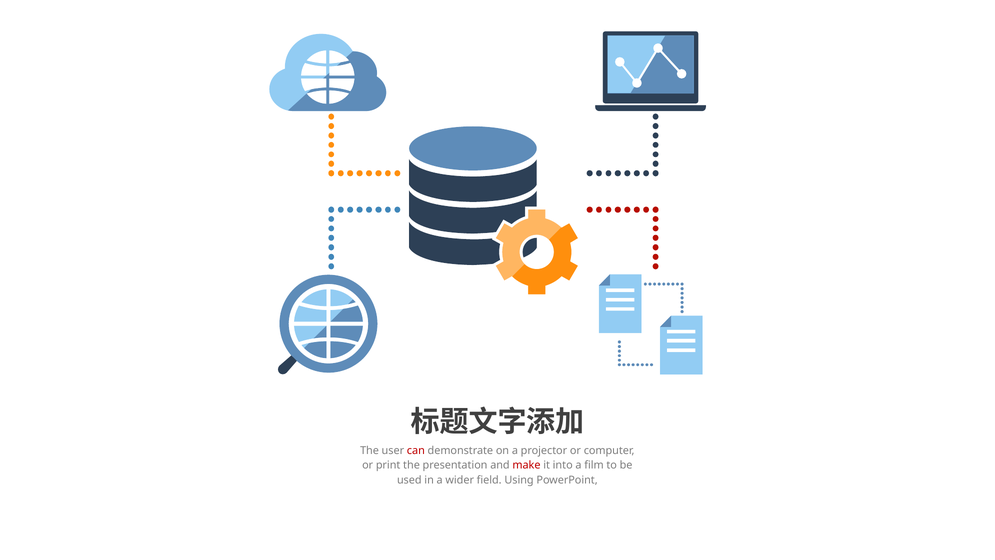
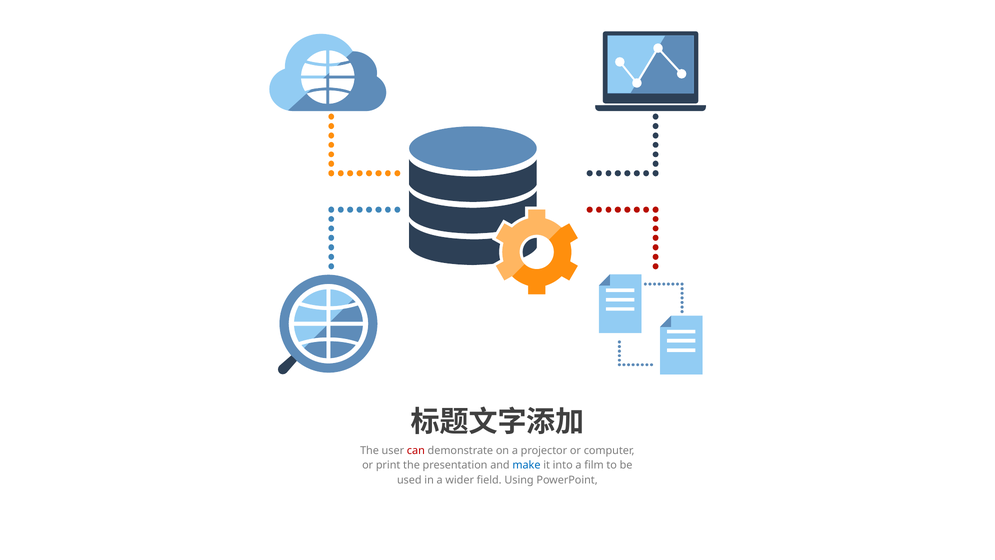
make colour: red -> blue
